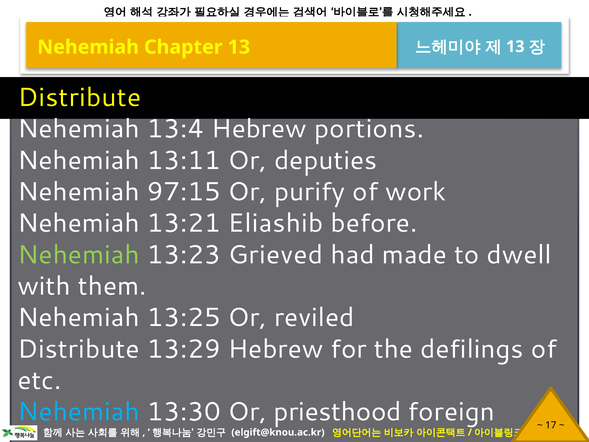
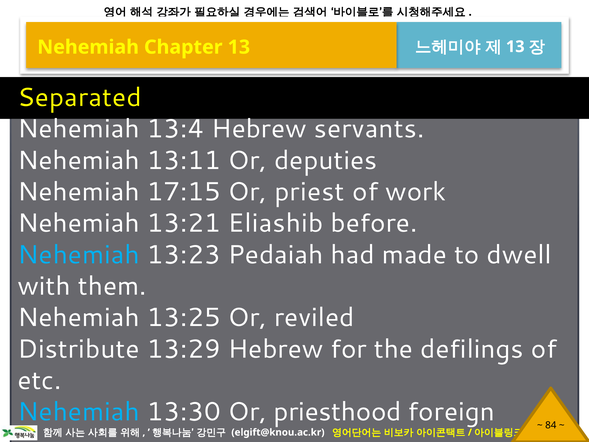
Distribute at (79, 98): Distribute -> Separated
portions: portions -> servants
97:15: 97:15 -> 17:15
purify: purify -> priest
Nehemiah at (79, 255) colour: light green -> light blue
Grieved: Grieved -> Pedaiah
17: 17 -> 84
